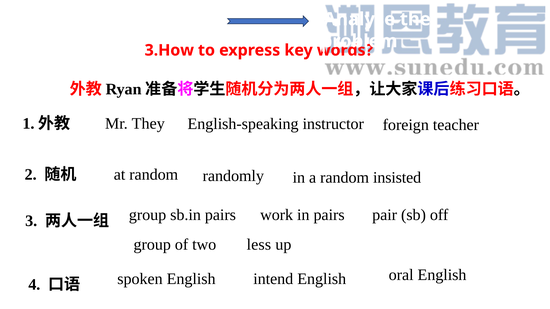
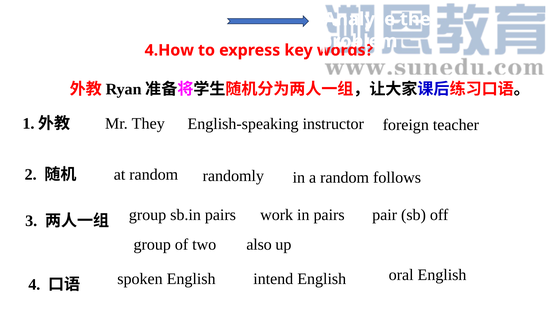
3.How: 3.How -> 4.How
insisted: insisted -> follows
less: less -> also
